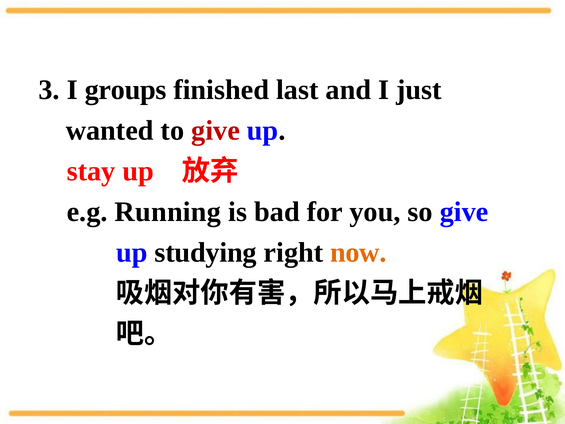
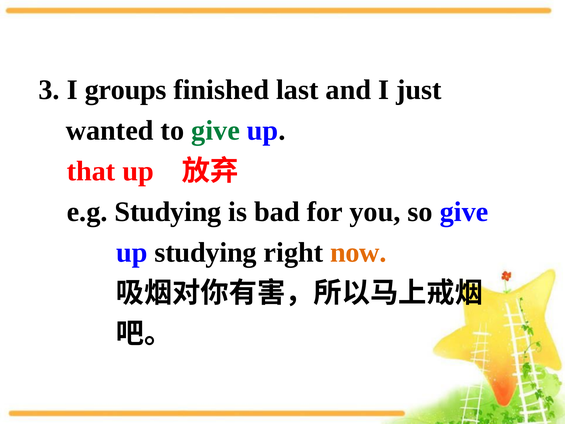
give at (216, 130) colour: red -> green
stay: stay -> that
e.g Running: Running -> Studying
